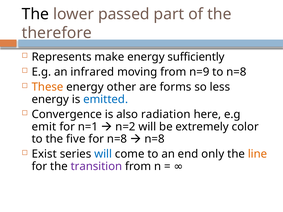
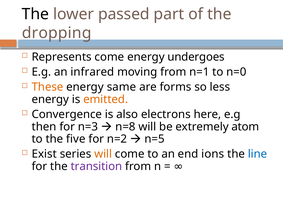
therefore: therefore -> dropping
Represents make: make -> come
sufficiently: sufficiently -> undergoes
n=9: n=9 -> n=1
to n=8: n=8 -> n=0
other: other -> same
emitted colour: blue -> orange
radiation: radiation -> electrons
emit: emit -> then
n=1: n=1 -> n=3
n=2: n=2 -> n=8
color: color -> atom
for n=8: n=8 -> n=2
n=8 at (155, 139): n=8 -> n=5
will at (103, 154) colour: blue -> orange
only: only -> ions
line colour: orange -> blue
